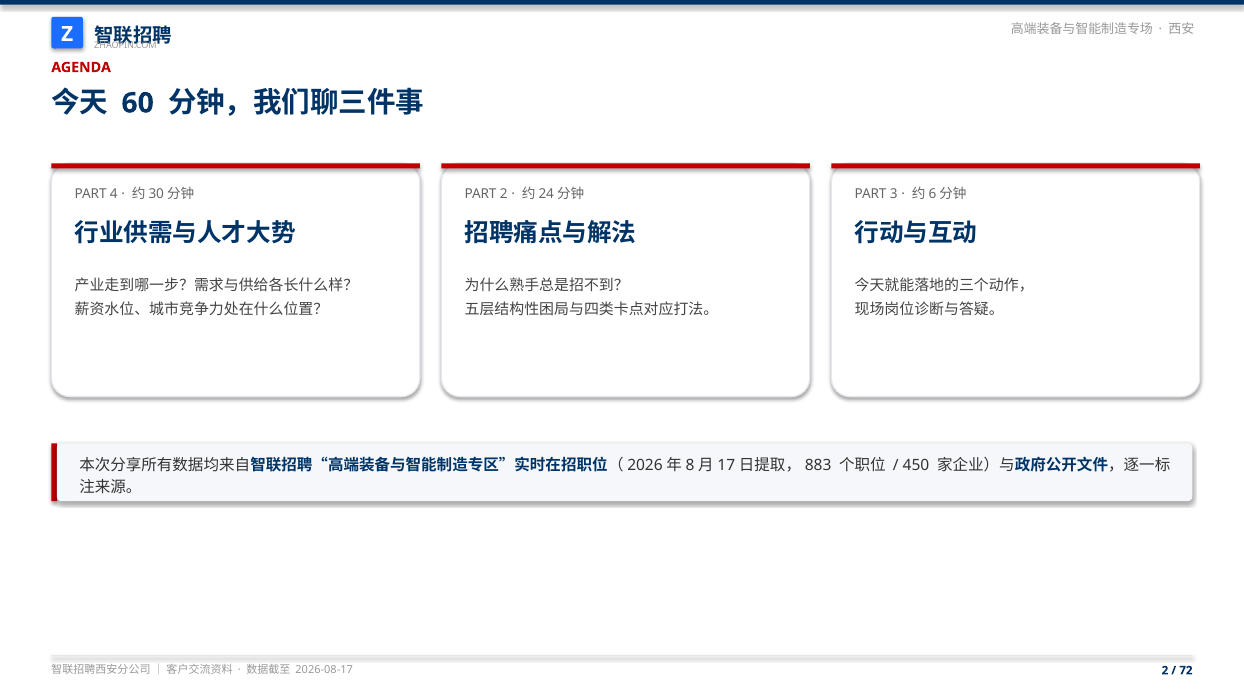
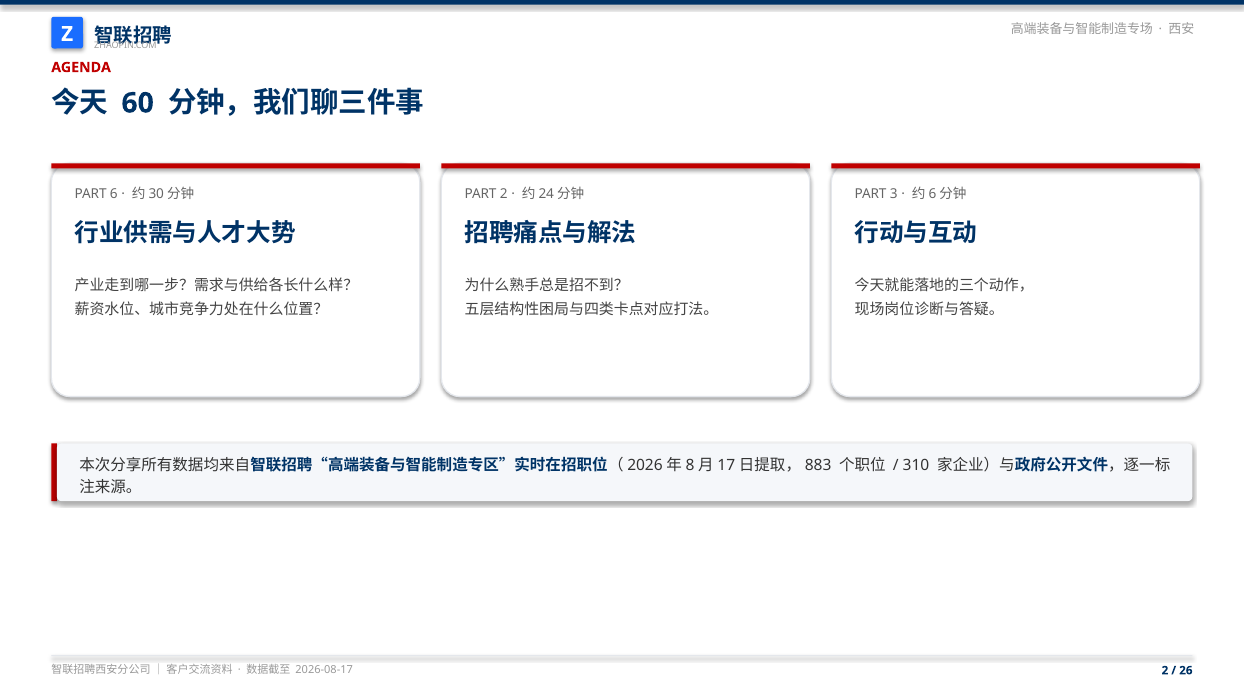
4: 4 -> 6
450: 450 -> 310
72: 72 -> 26
